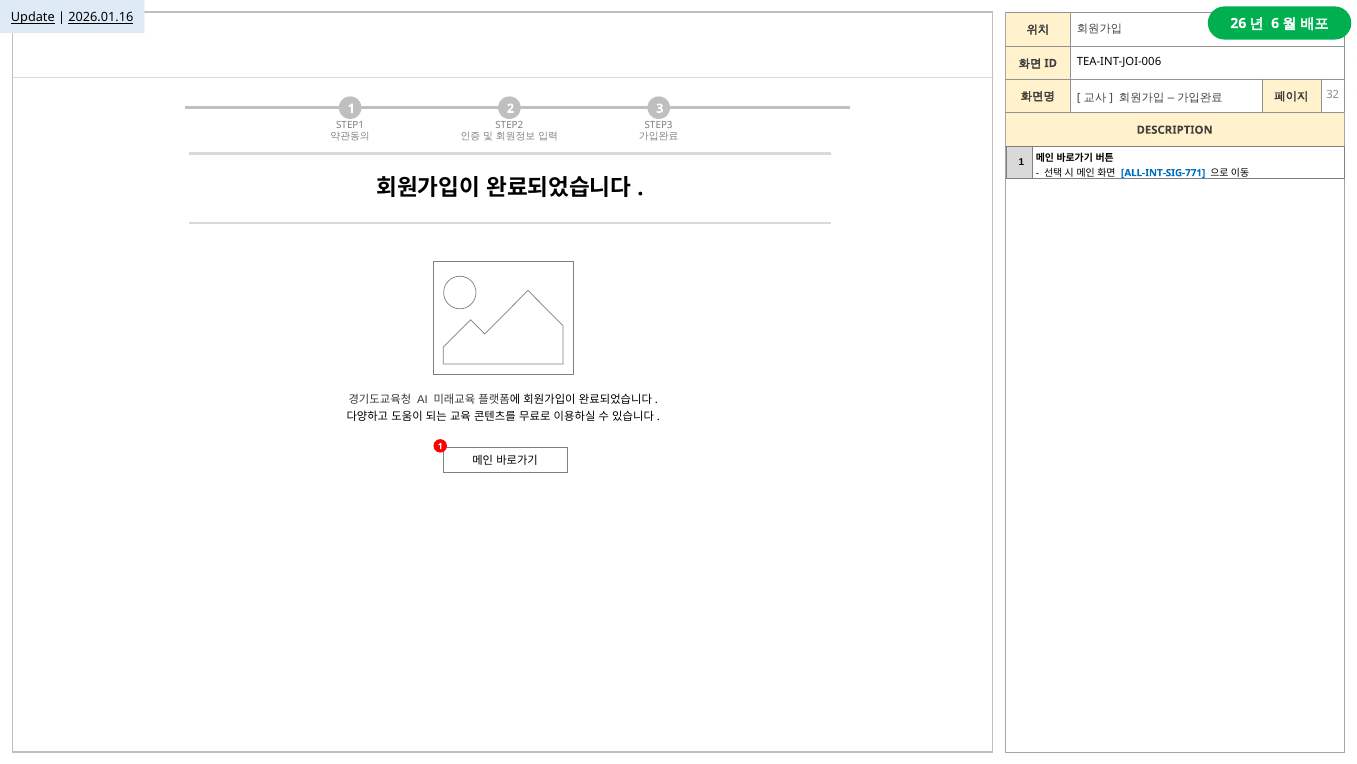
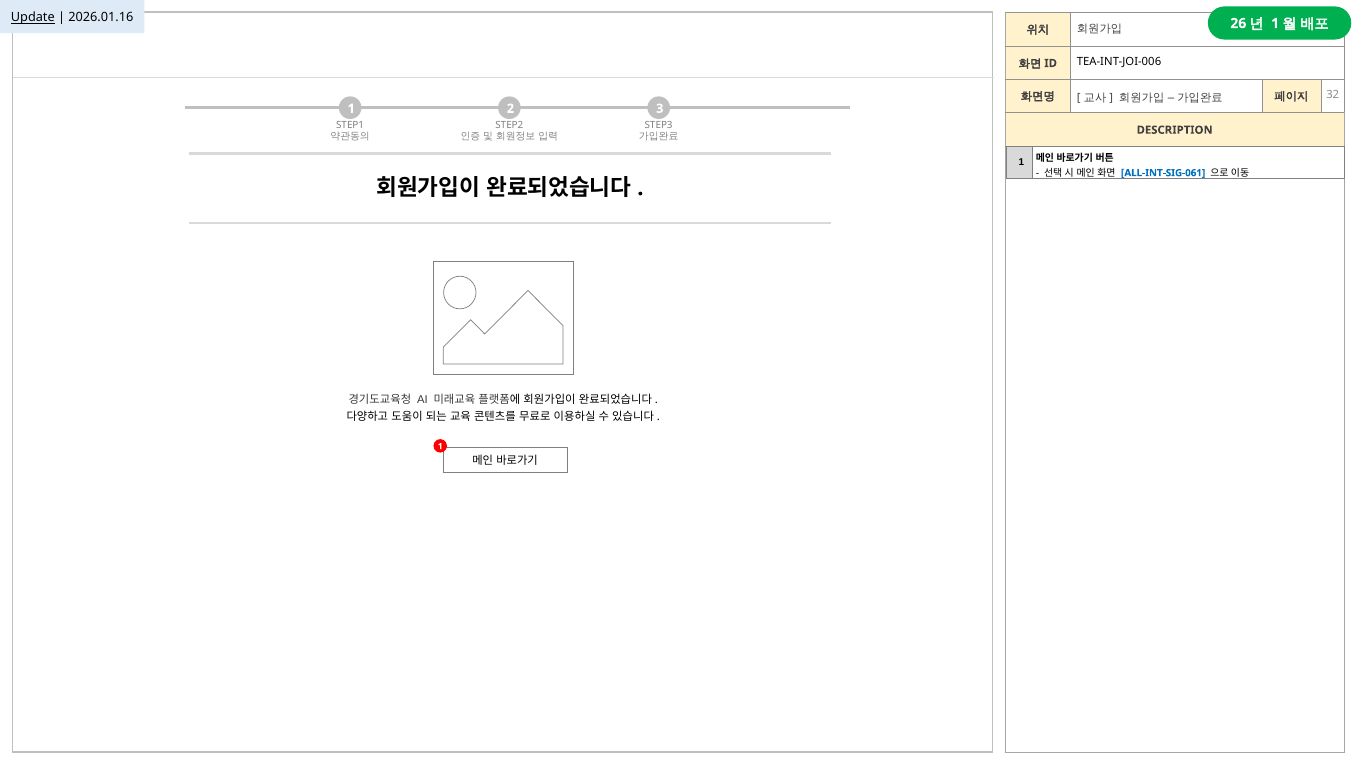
2026.01.16 underline: present -> none
6 at (1275, 23): 6 -> 1
ALL-INT-SIG-771: ALL-INT-SIG-771 -> ALL-INT-SIG-061
